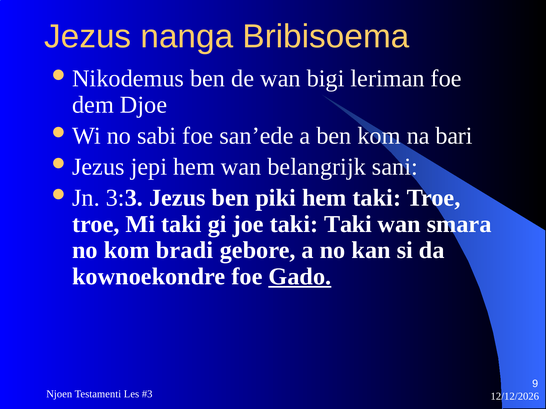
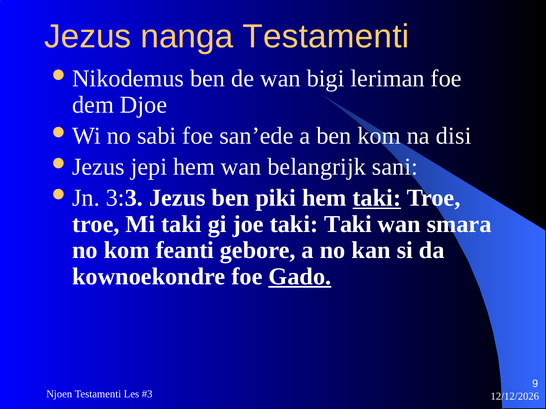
nanga Bribisoema: Bribisoema -> Testamenti
bari: bari -> disi
taki at (377, 198) underline: none -> present
bradi: bradi -> feanti
